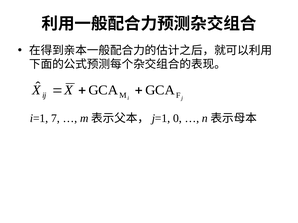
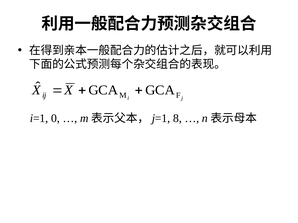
7: 7 -> 0
0: 0 -> 8
